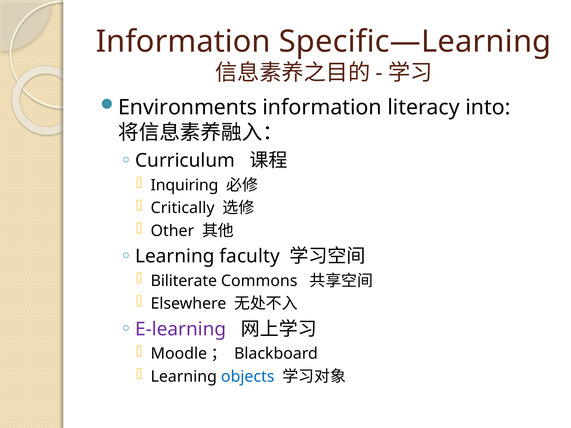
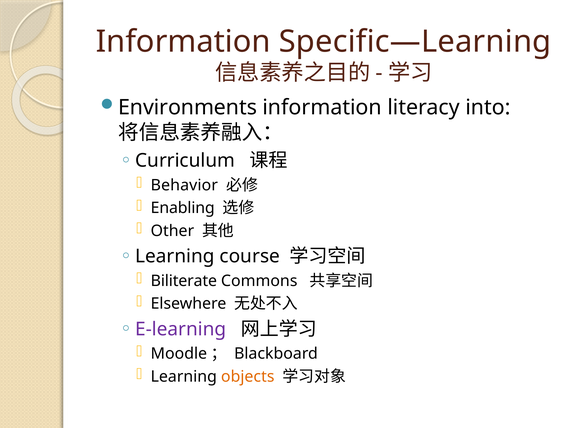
Inquiring: Inquiring -> Behavior
Critically: Critically -> Enabling
faculty: faculty -> course
objects colour: blue -> orange
